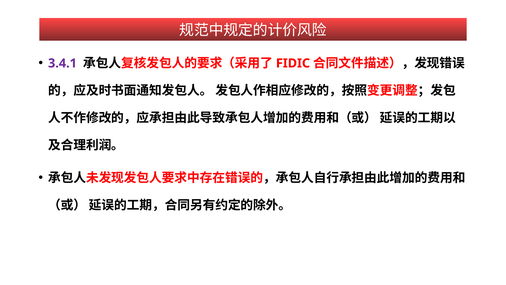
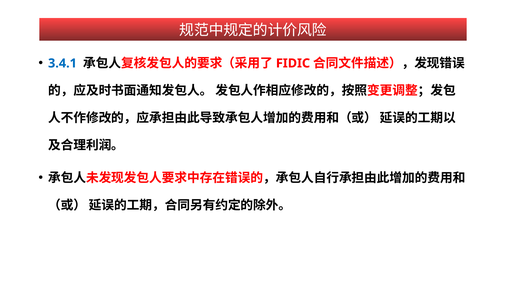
3.4.1 colour: purple -> blue
